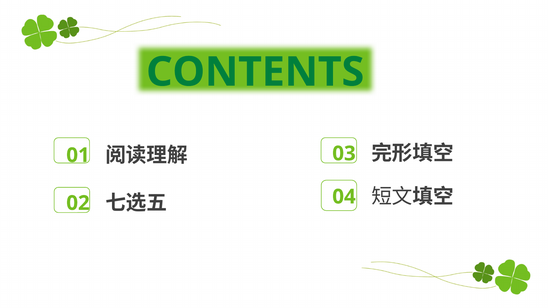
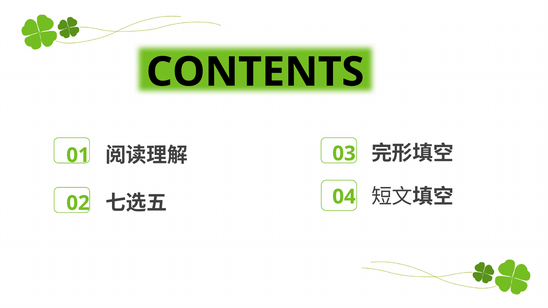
CONTENTS colour: green -> black
